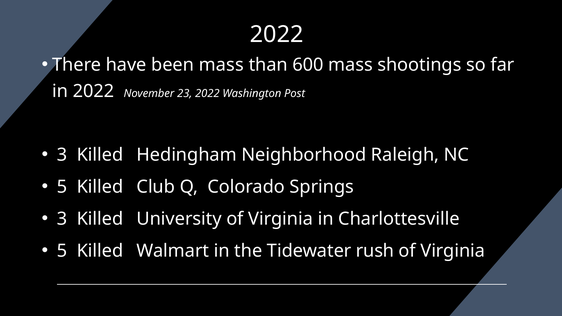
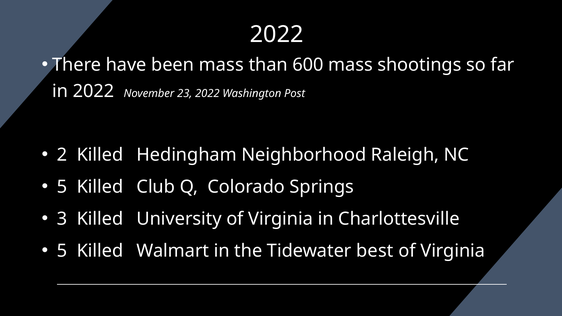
3 at (62, 155): 3 -> 2
rush: rush -> best
